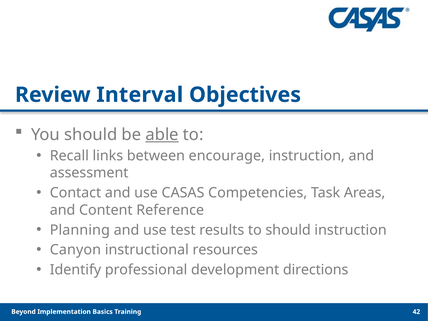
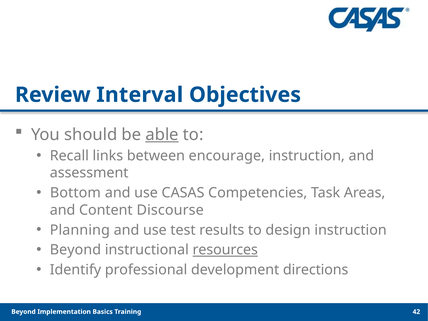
Contact: Contact -> Bottom
Reference: Reference -> Discourse
to should: should -> design
Canyon at (75, 250): Canyon -> Beyond
resources underline: none -> present
